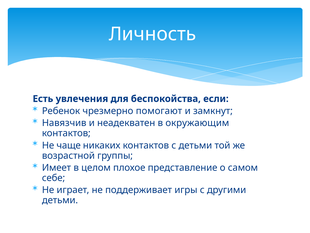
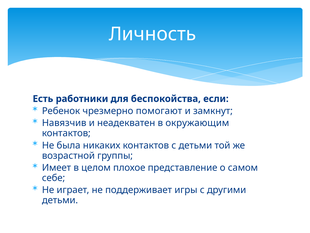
увлечения: увлечения -> работники
чаще: чаще -> была
